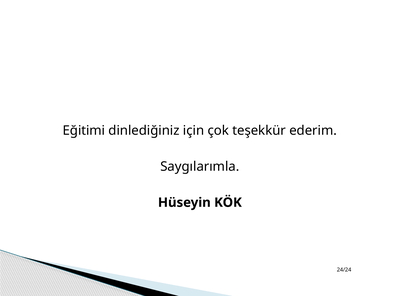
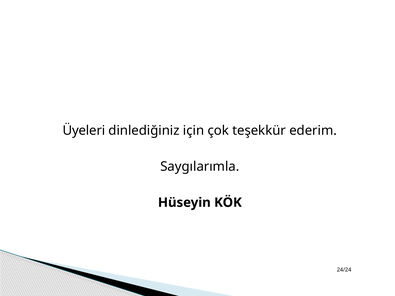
Eğitimi: Eğitimi -> Üyeleri
